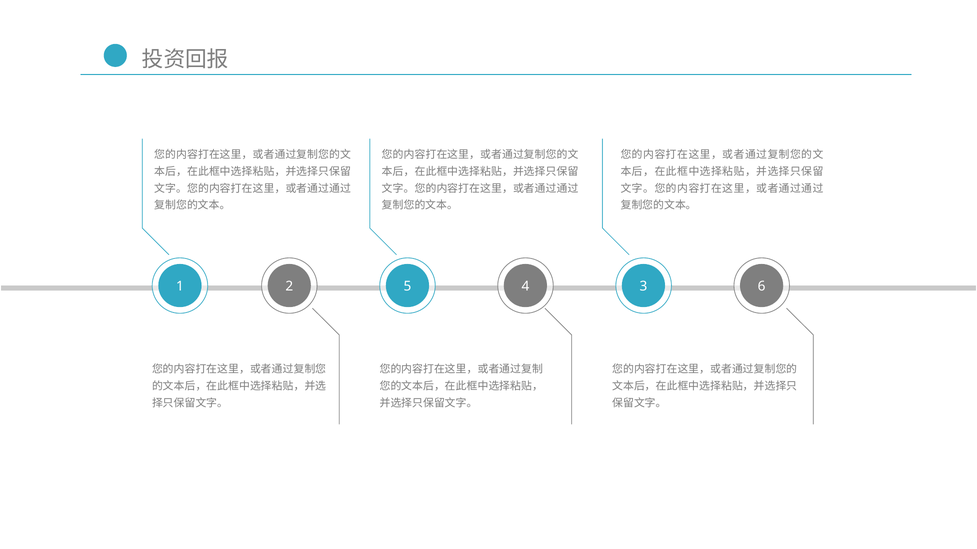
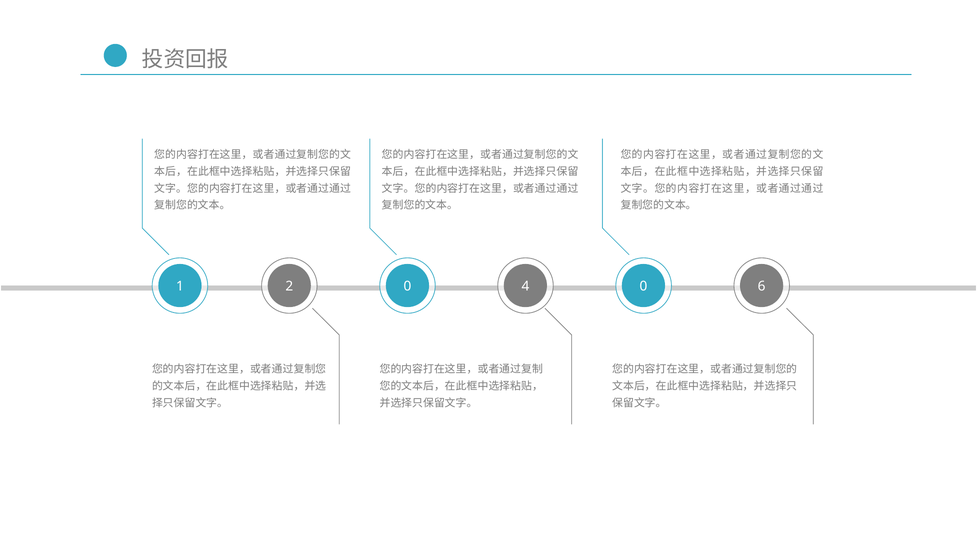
2 5: 5 -> 0
4 3: 3 -> 0
